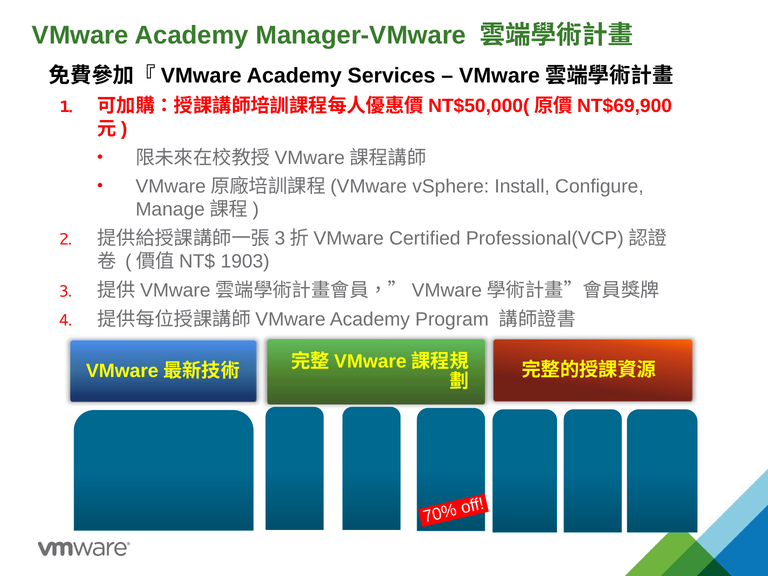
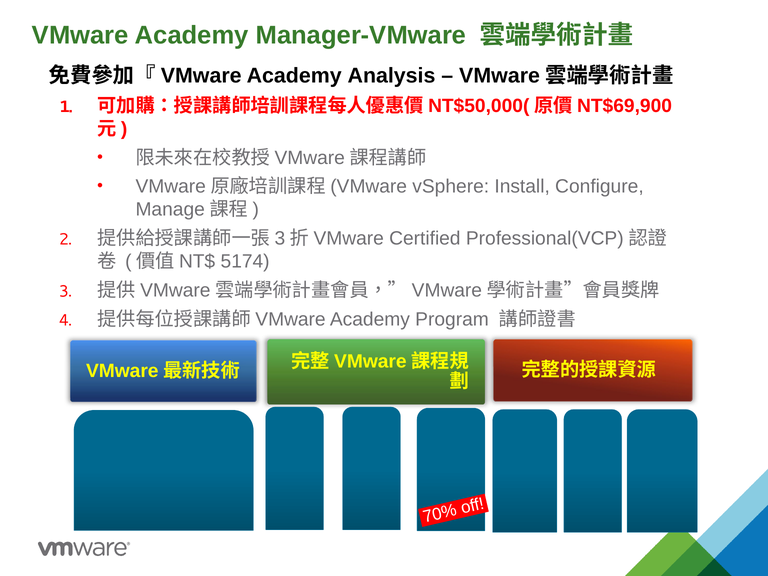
Services: Services -> Analysis
1903: 1903 -> 5174
